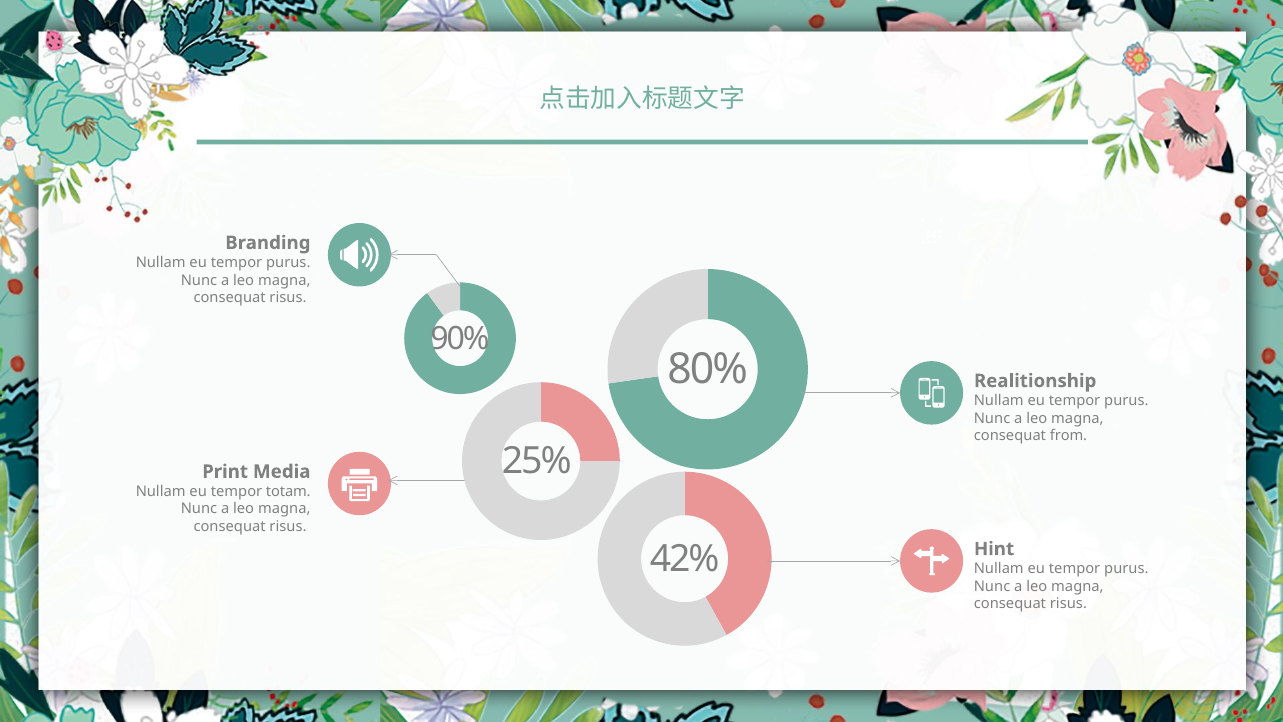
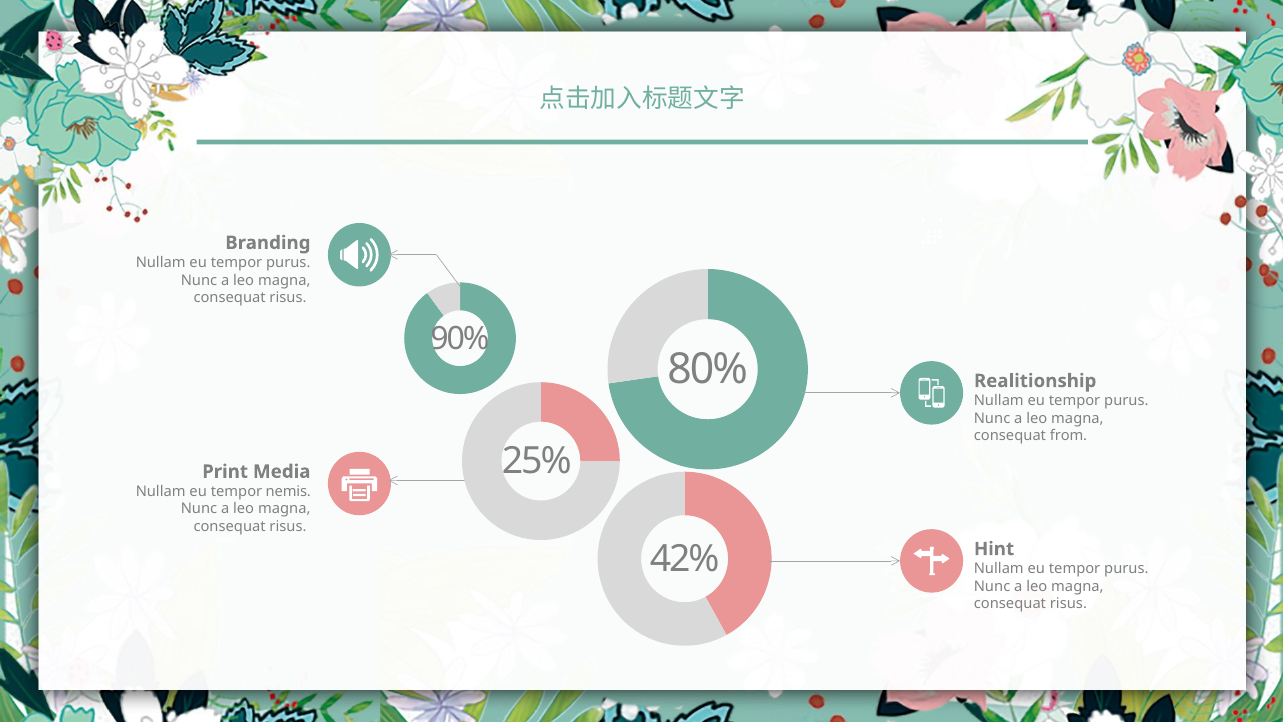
totam: totam -> nemis
